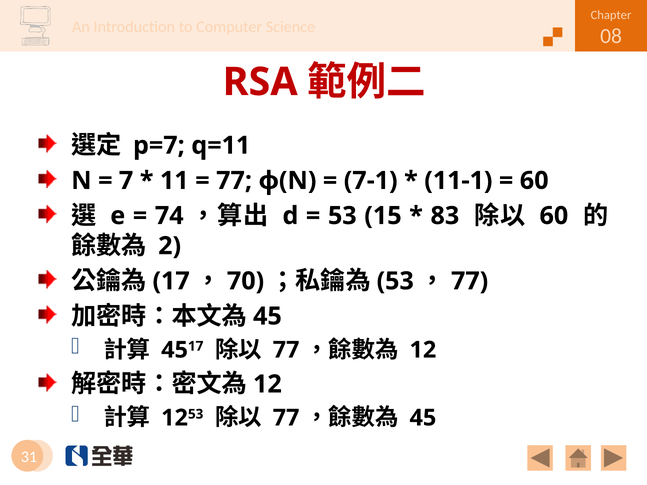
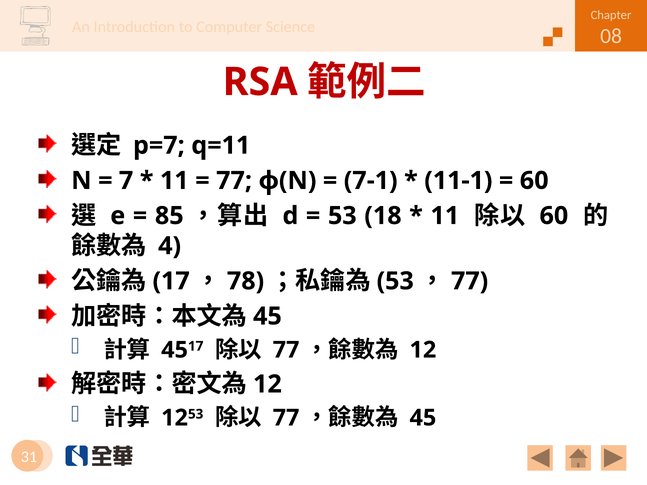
74: 74 -> 85
15: 15 -> 18
83 at (445, 216): 83 -> 11
2: 2 -> 4
70: 70 -> 78
